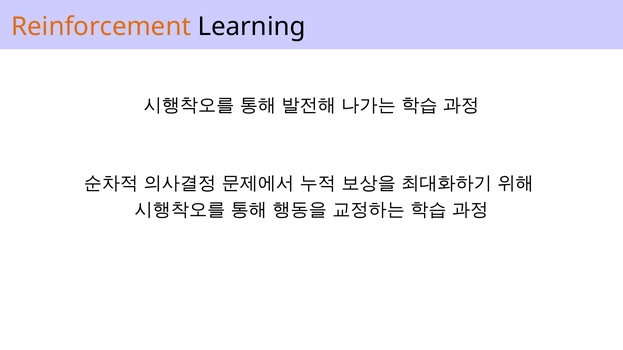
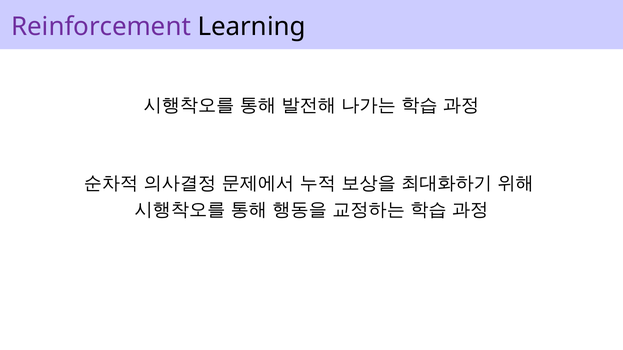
Reinforcement colour: orange -> purple
